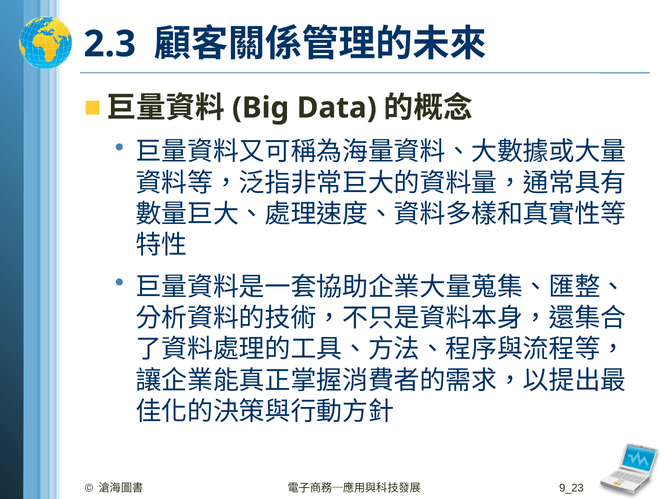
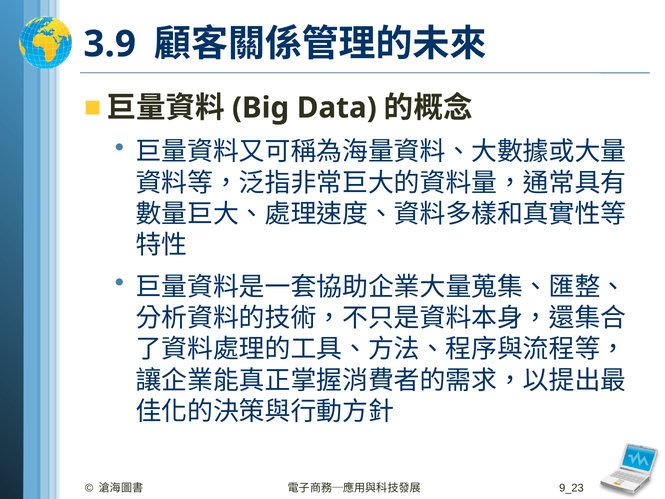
2.3: 2.3 -> 3.9
